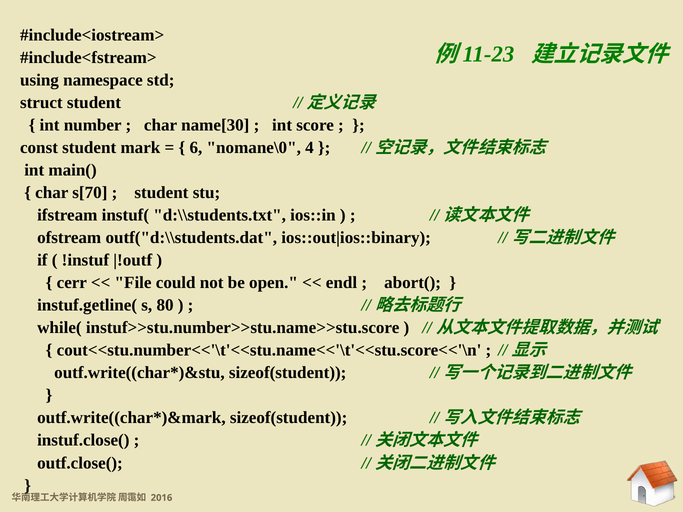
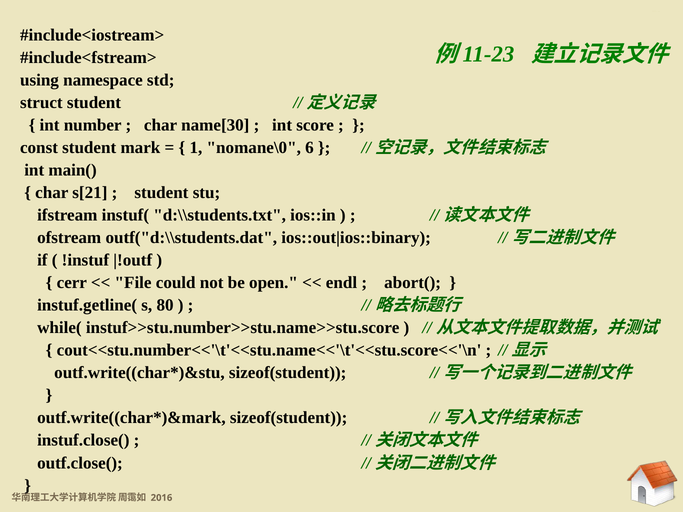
6 at (196, 148): 6 -> 1
nomane\0 4: 4 -> 6
s[70: s[70 -> s[21
